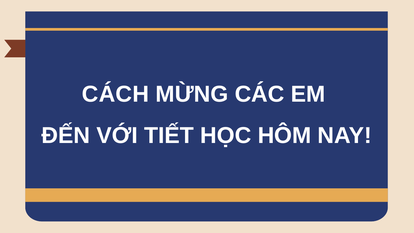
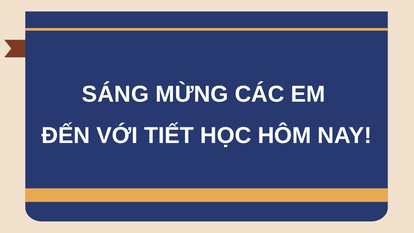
CÁCH: CÁCH -> SÁNG
